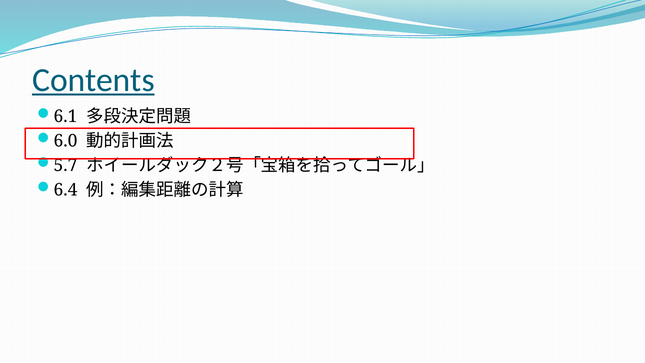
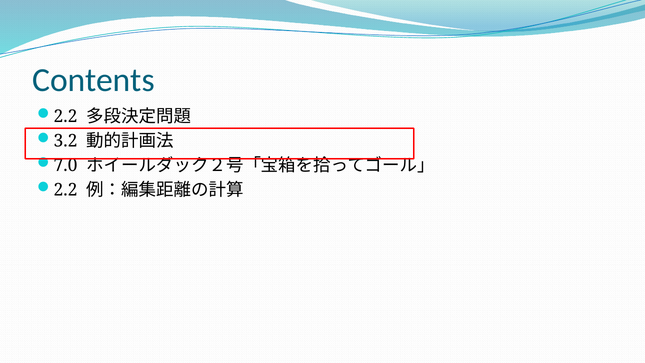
Contents underline: present -> none
6.1 at (66, 116): 6.1 -> 2.2
6.0: 6.0 -> 3.2
5.7: 5.7 -> 7.0
6.4 at (66, 190): 6.4 -> 2.2
